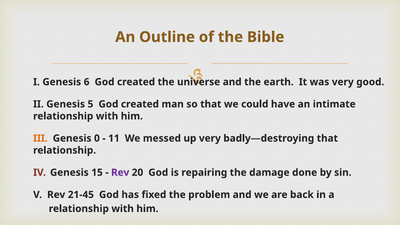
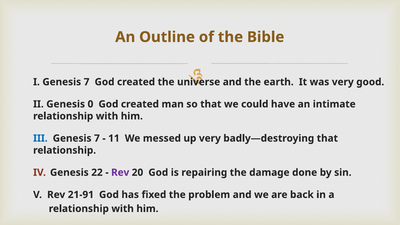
I Genesis 6: 6 -> 7
5: 5 -> 0
III colour: orange -> blue
0 at (97, 138): 0 -> 7
15: 15 -> 22
21-45: 21-45 -> 21-91
